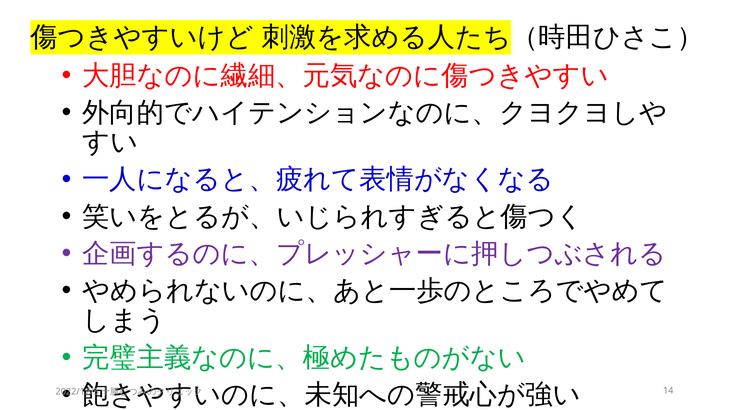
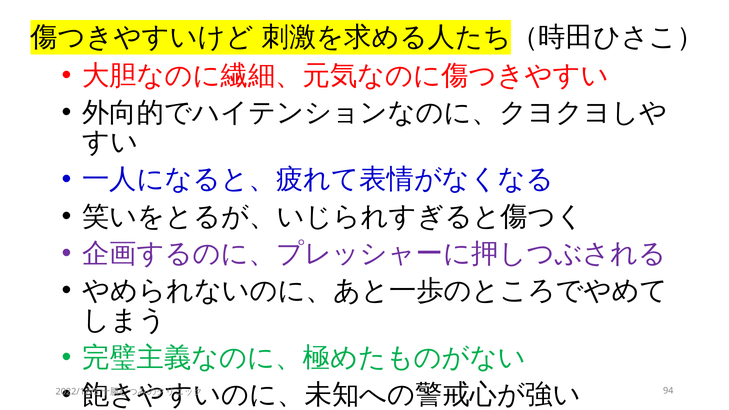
14: 14 -> 94
